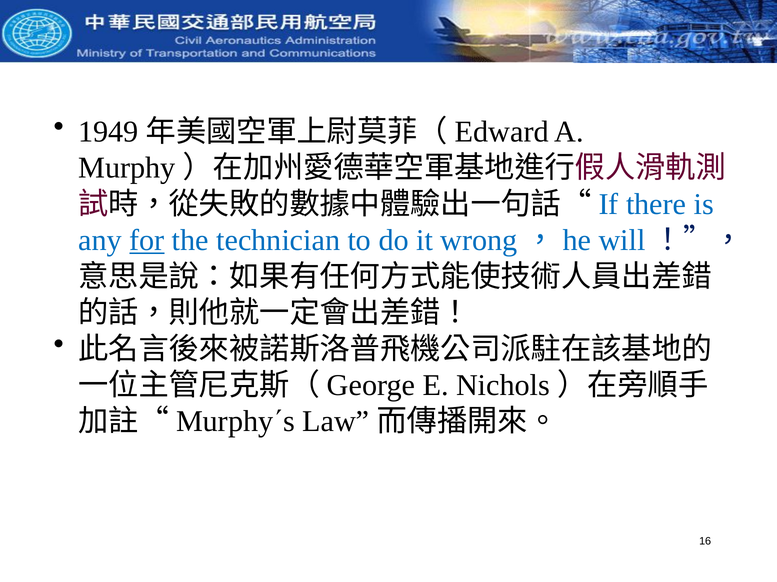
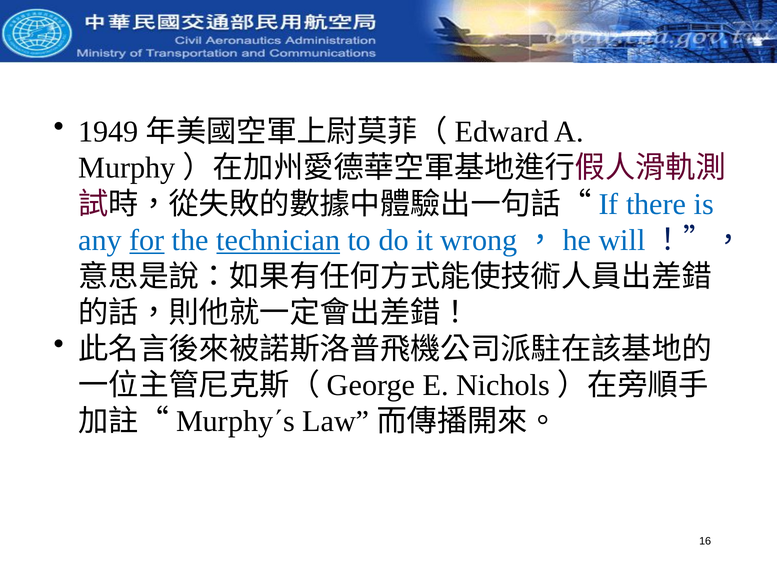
technician underline: none -> present
